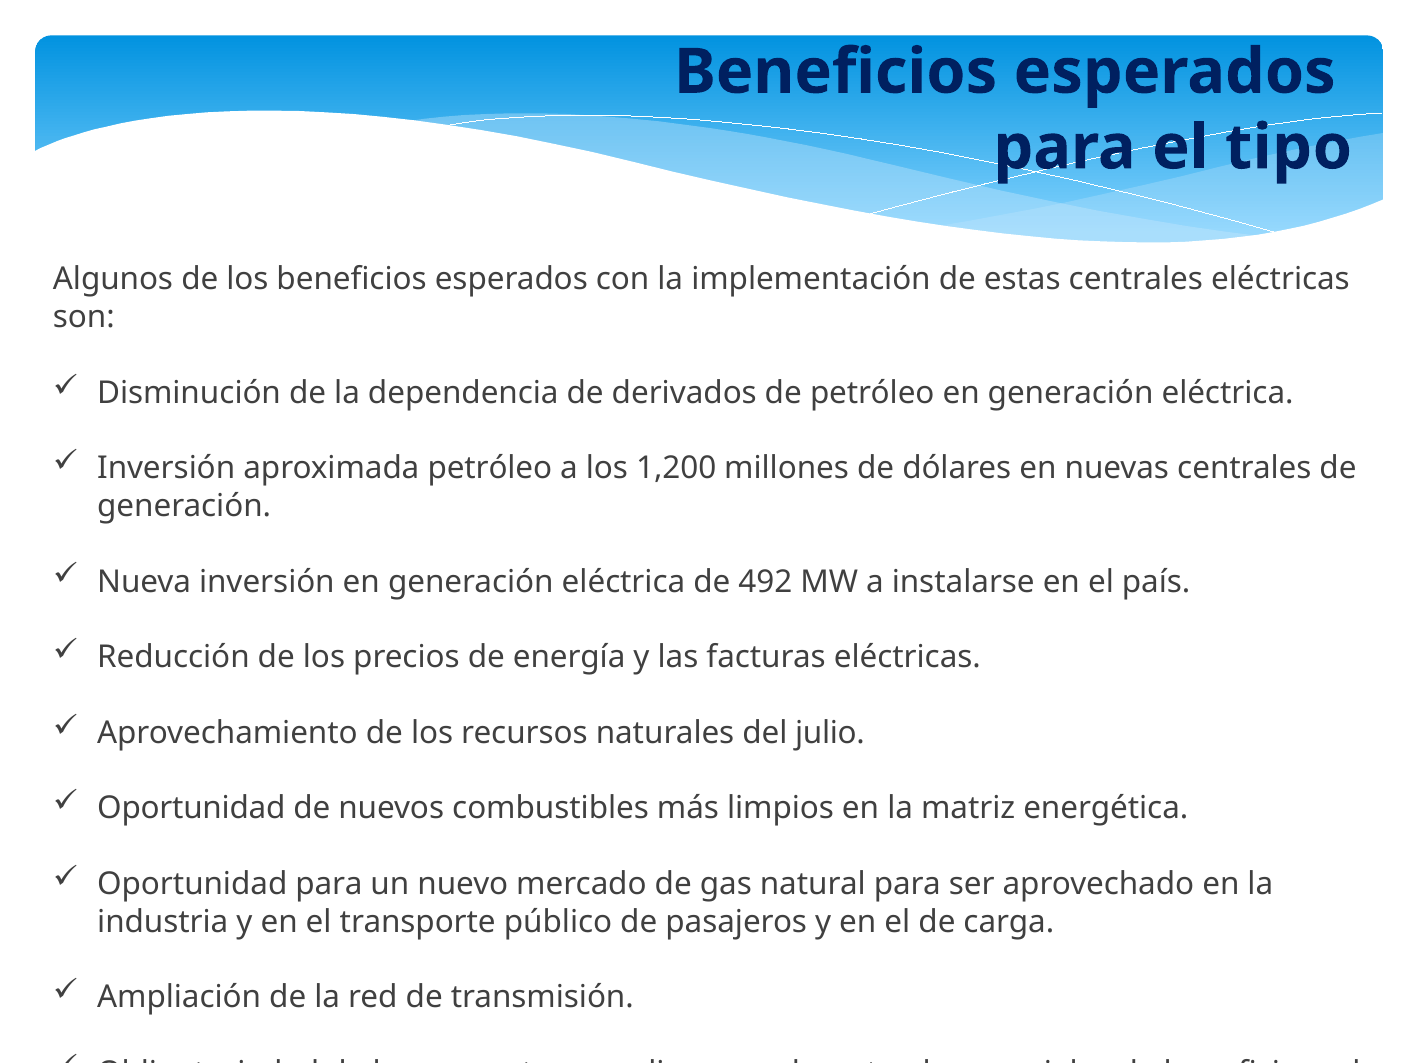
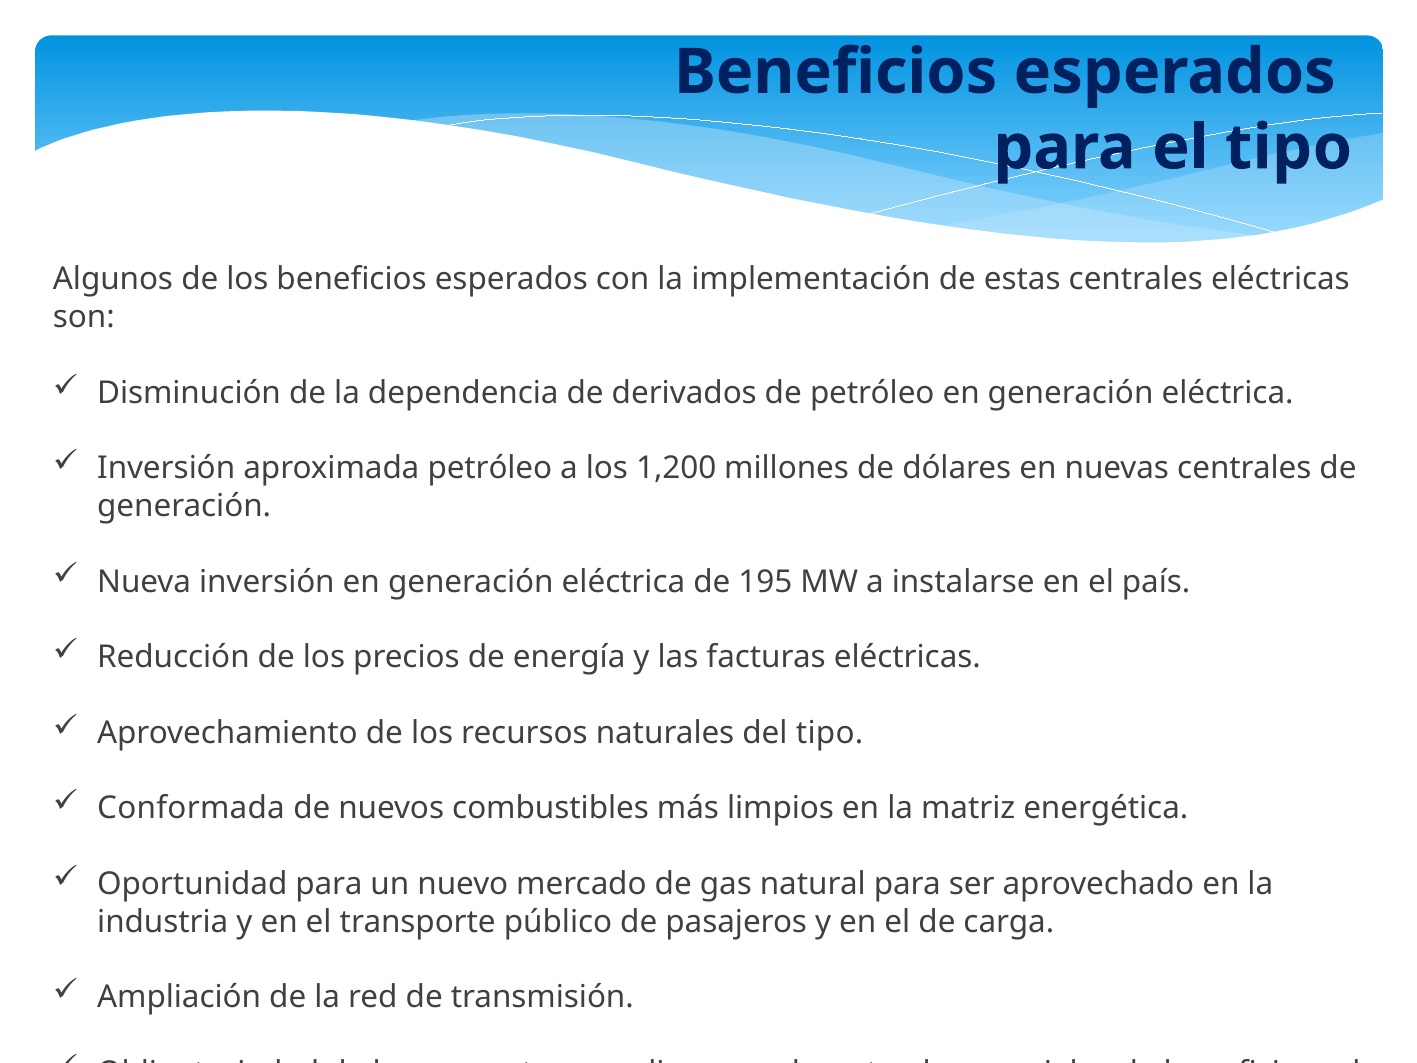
492: 492 -> 195
del julio: julio -> tipo
Oportunidad at (191, 808): Oportunidad -> Conformada
